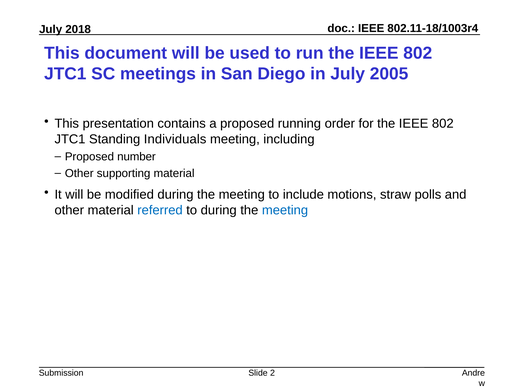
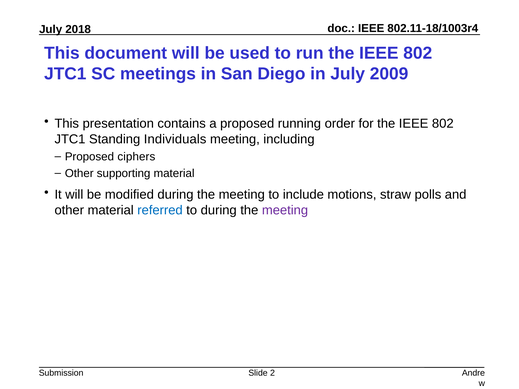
2005: 2005 -> 2009
number: number -> ciphers
meeting at (285, 210) colour: blue -> purple
